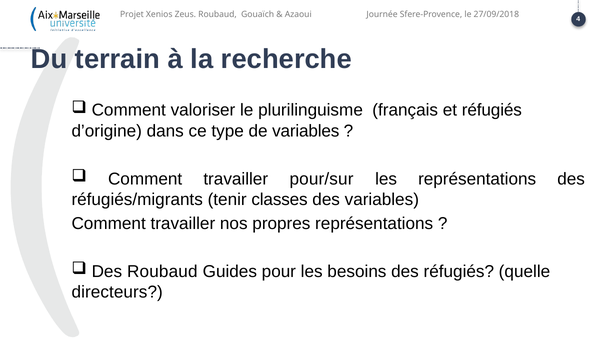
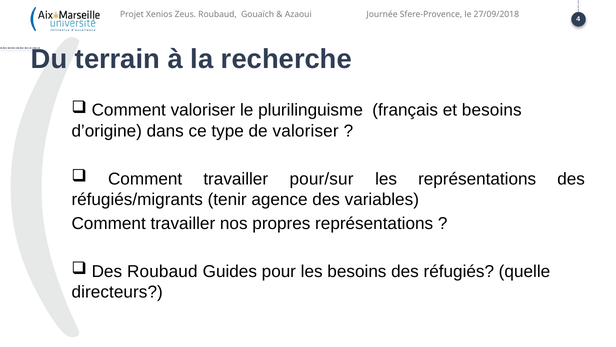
et réfugiés: réfugiés -> besoins
de variables: variables -> valoriser
classes: classes -> agence
